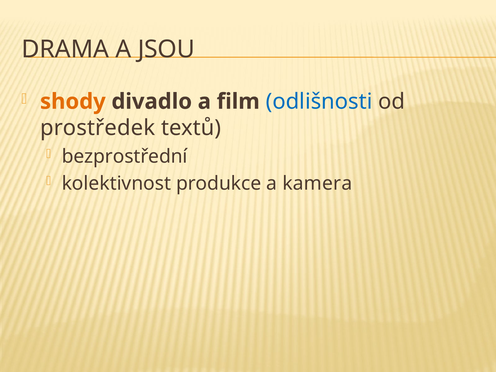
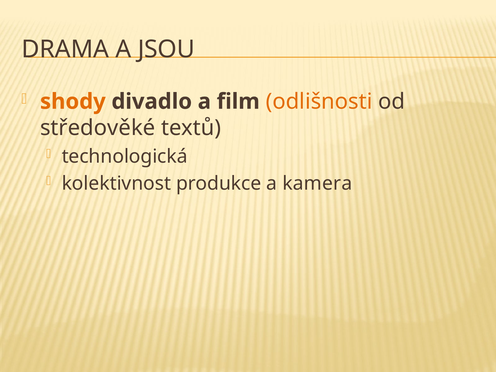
odlišnosti colour: blue -> orange
prostředek: prostředek -> středověké
bezprostřední: bezprostřední -> technologická
